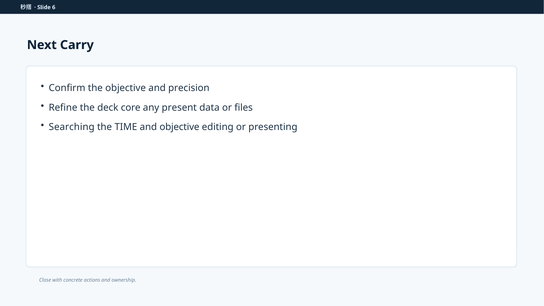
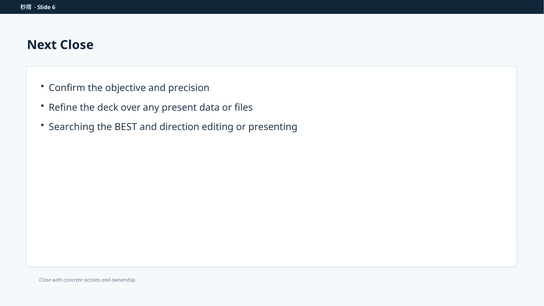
Next Carry: Carry -> Close
core: core -> over
TIME: TIME -> BEST
and objective: objective -> direction
